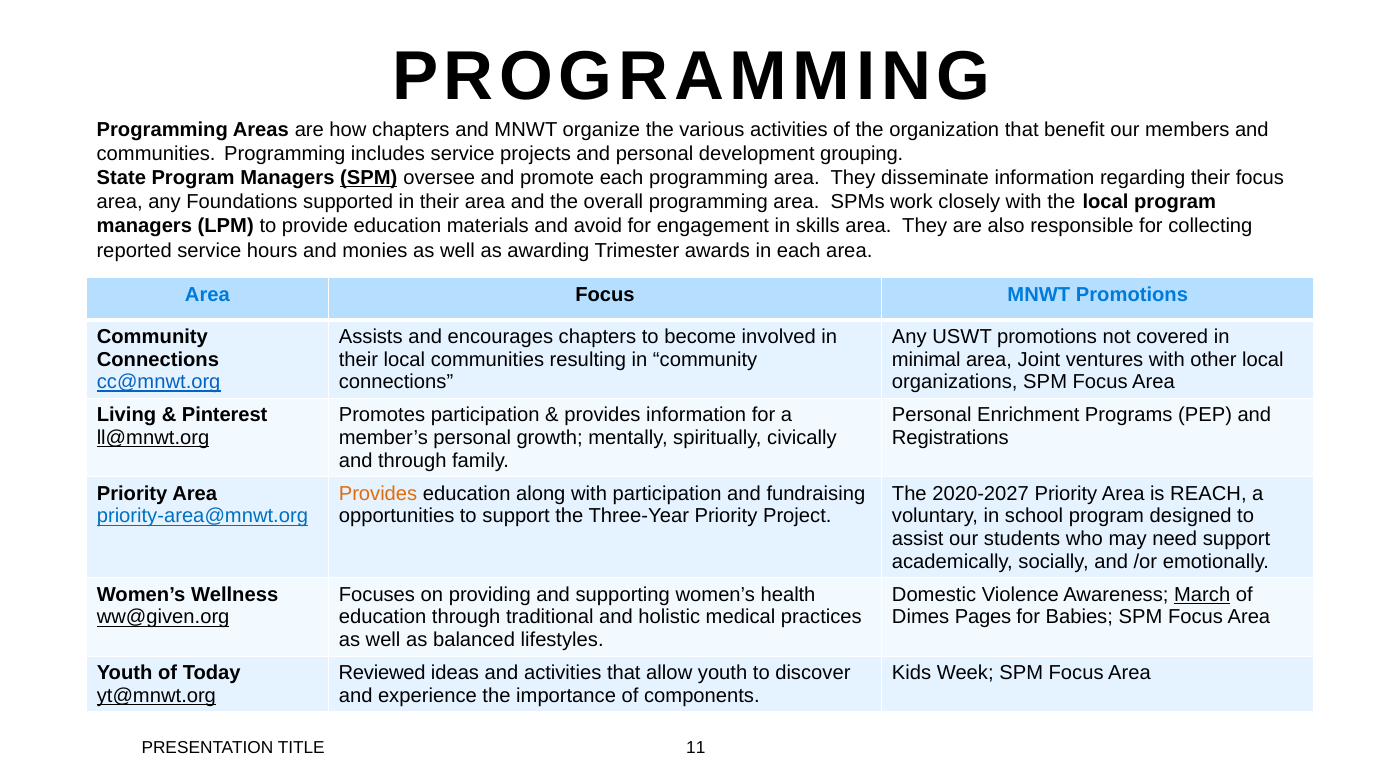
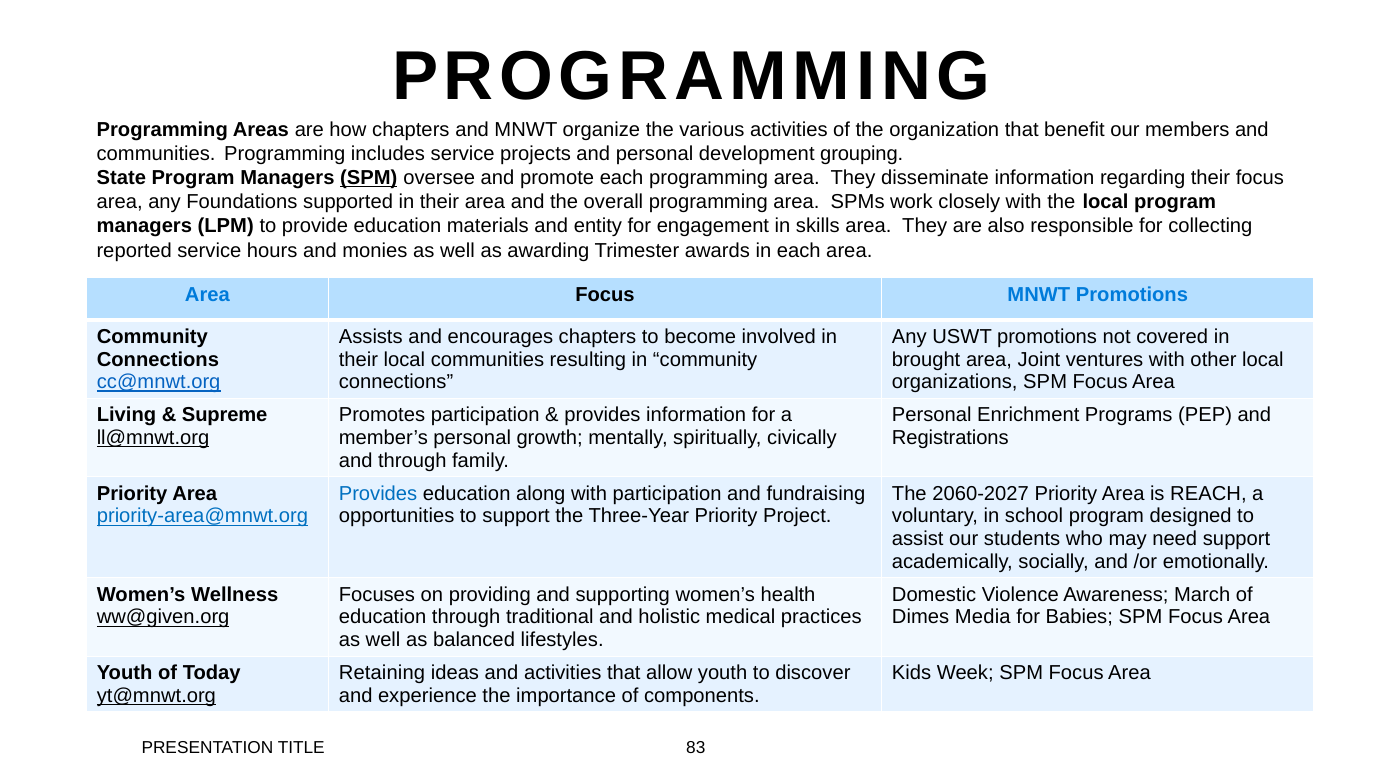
avoid: avoid -> entity
minimal: minimal -> brought
Pinterest: Pinterest -> Supreme
Provides at (378, 494) colour: orange -> blue
2020-2027: 2020-2027 -> 2060-2027
March underline: present -> none
Pages: Pages -> Media
Reviewed: Reviewed -> Retaining
11: 11 -> 83
